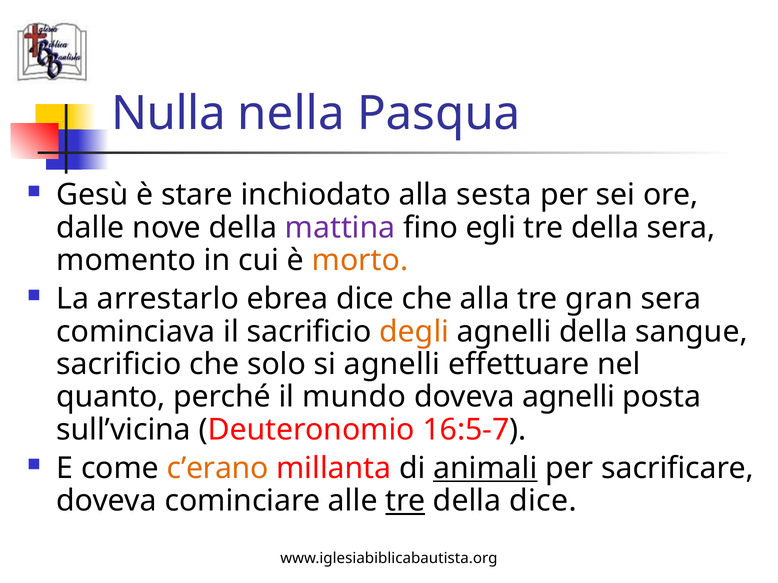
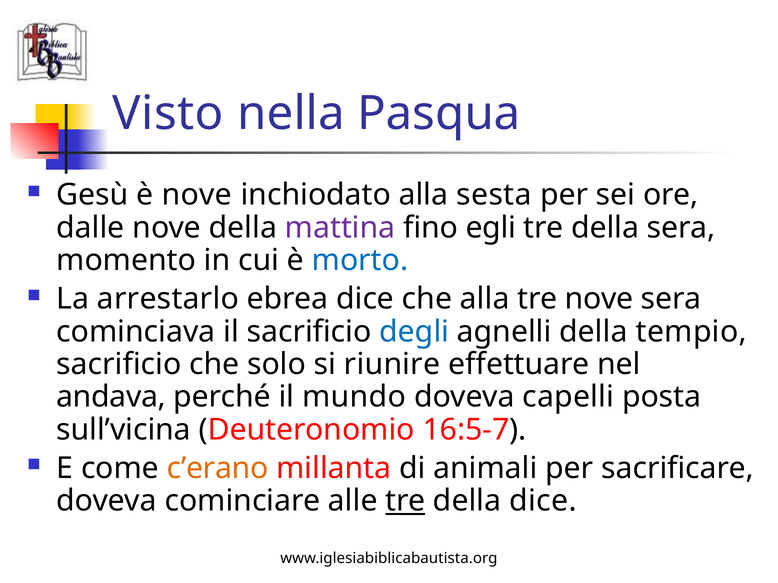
Nulla: Nulla -> Visto
è stare: stare -> nove
morto colour: orange -> blue
tre gran: gran -> nove
degli colour: orange -> blue
sangue: sangue -> tempio
si agnelli: agnelli -> riunire
quanto: quanto -> andava
doveva agnelli: agnelli -> capelli
animali underline: present -> none
